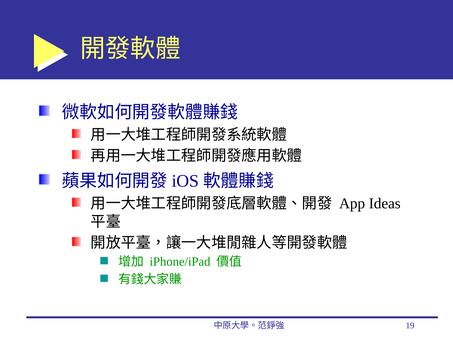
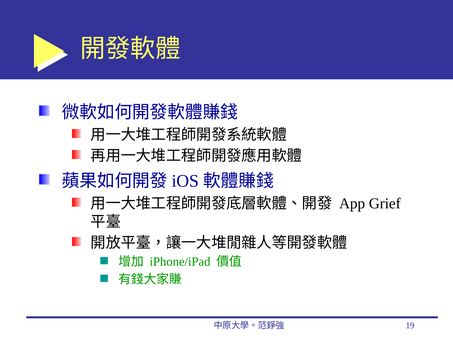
Ideas: Ideas -> Grief
